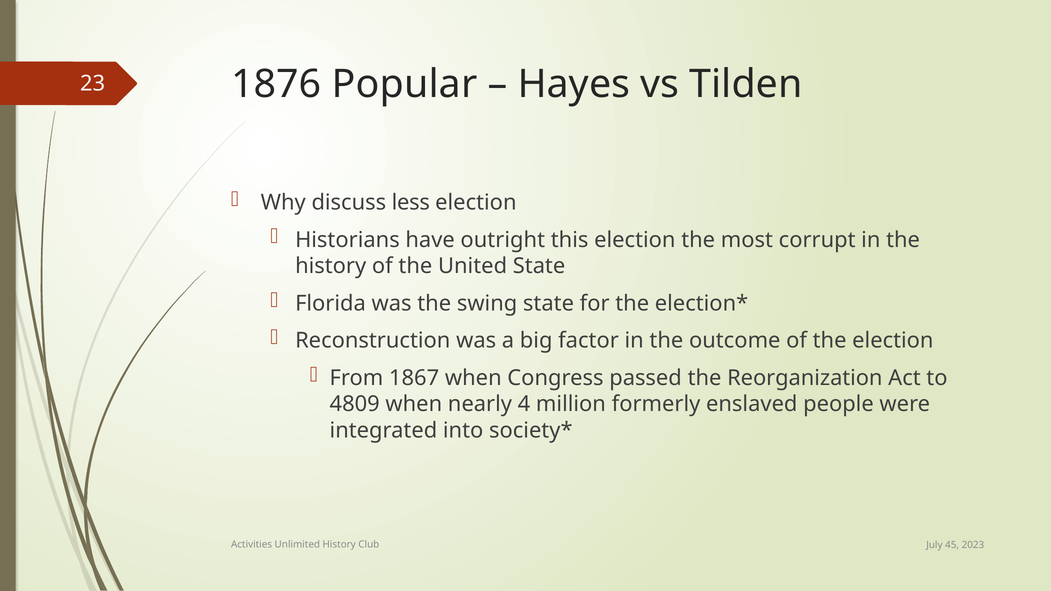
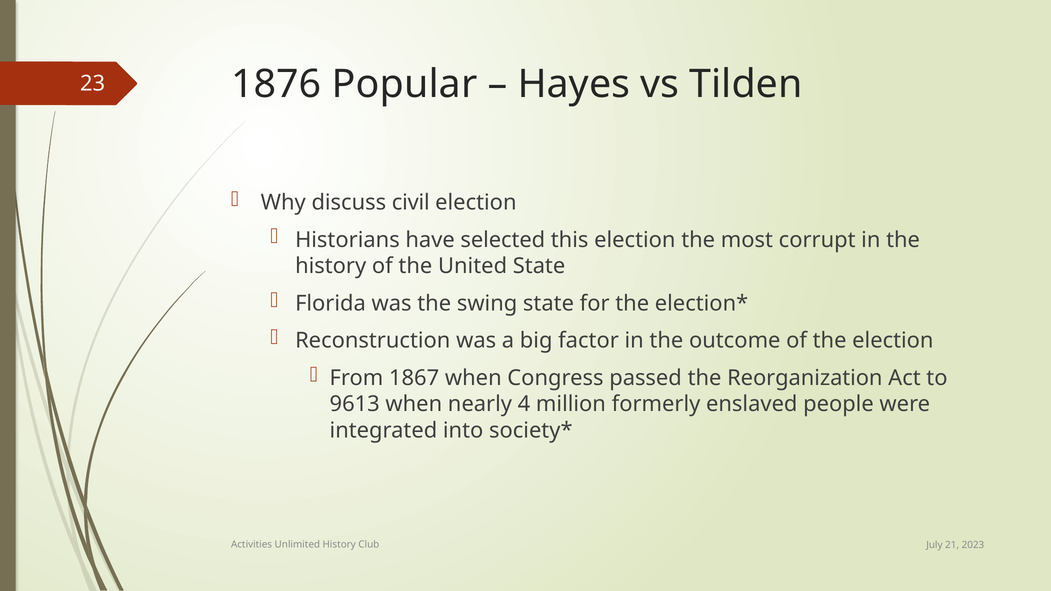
less: less -> civil
outright: outright -> selected
4809: 4809 -> 9613
45: 45 -> 21
